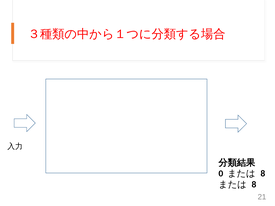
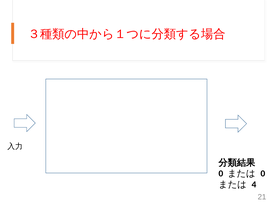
8 at (263, 174): 8 -> 0
8 at (254, 185): 8 -> 4
